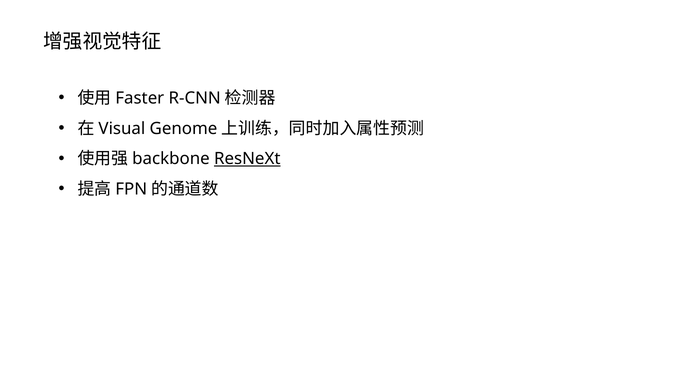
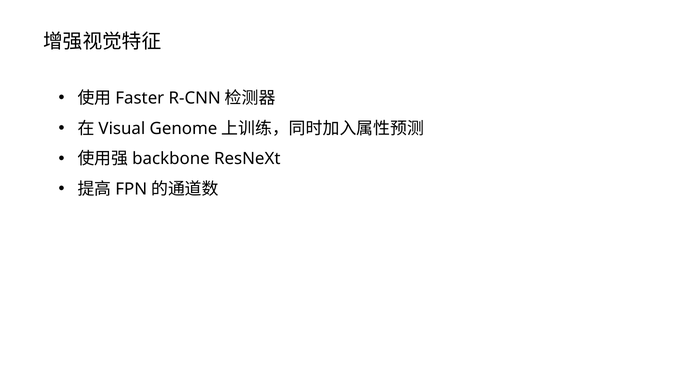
ResNeXt underline: present -> none
